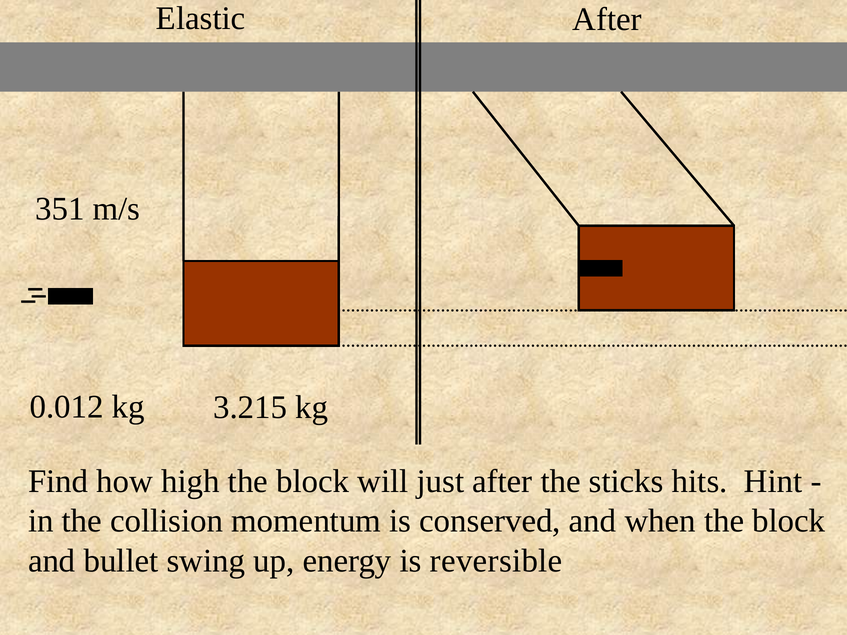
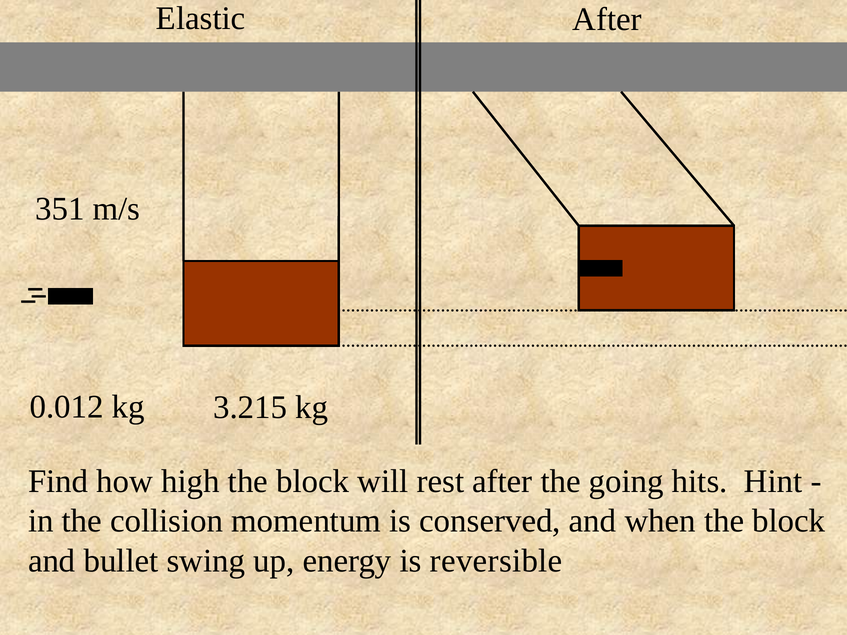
just: just -> rest
sticks: sticks -> going
